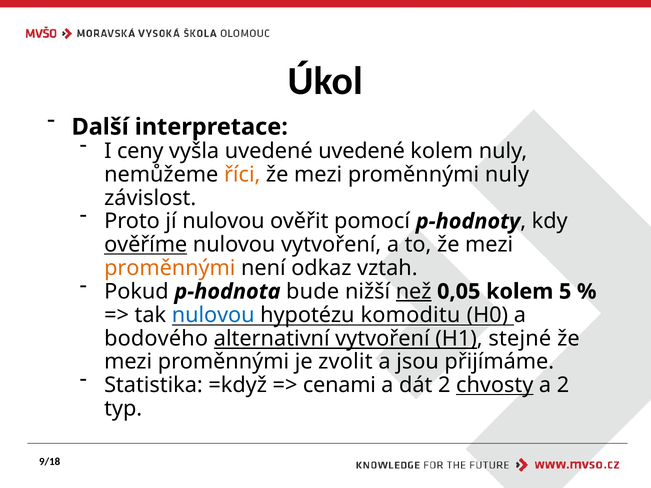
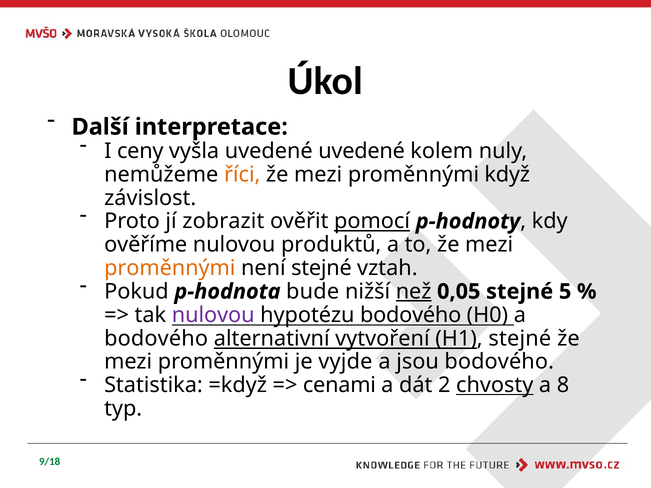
proměnnými nuly: nuly -> když
jí nulovou: nulovou -> zobrazit
pomocí underline: none -> present
ověříme underline: present -> none
nulovou vytvoření: vytvoření -> produktů
není odkaz: odkaz -> stejné
0,05 kolem: kolem -> stejné
nulovou at (213, 315) colour: blue -> purple
hypotézu komoditu: komoditu -> bodového
zvolit: zvolit -> vyjde
jsou přijímáme: přijímáme -> bodového
a 2: 2 -> 8
9/18 colour: black -> green
